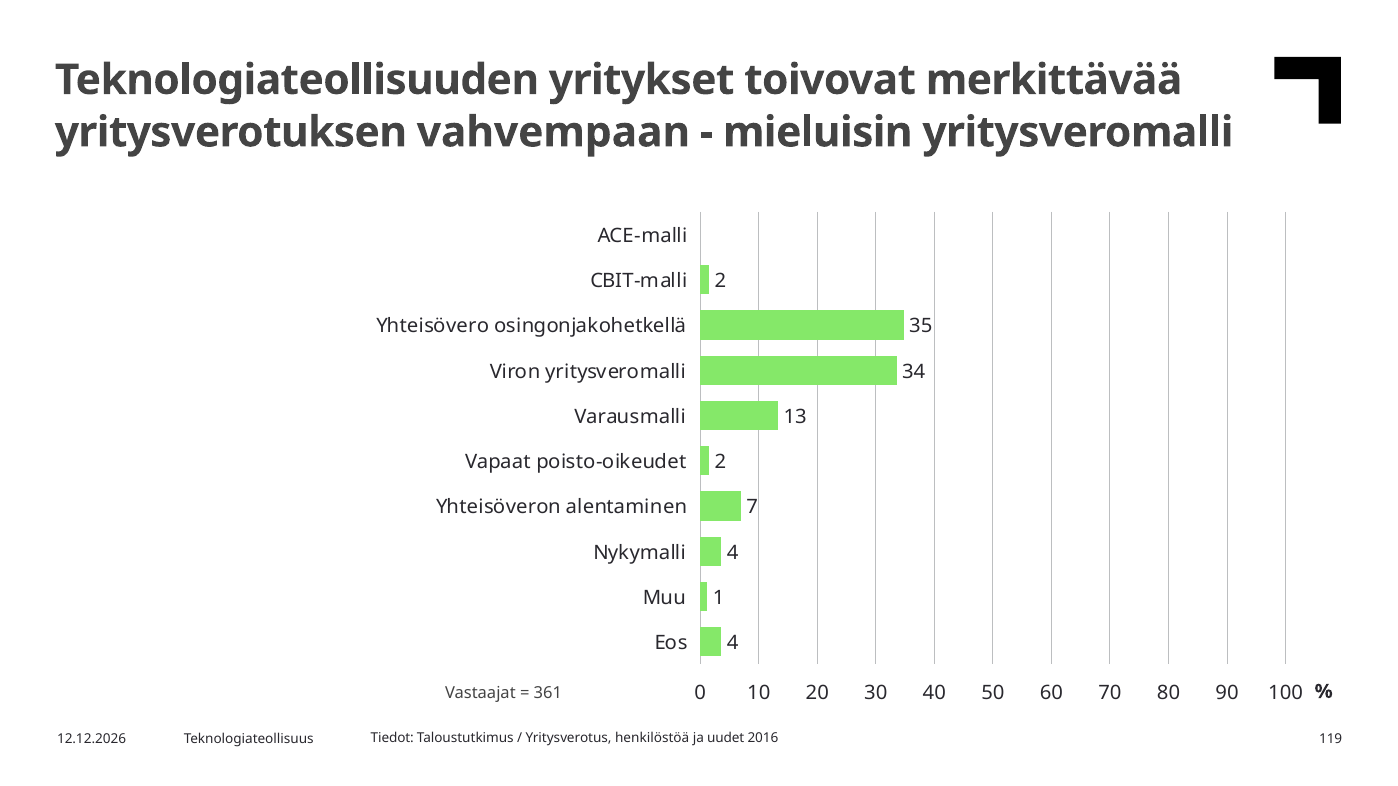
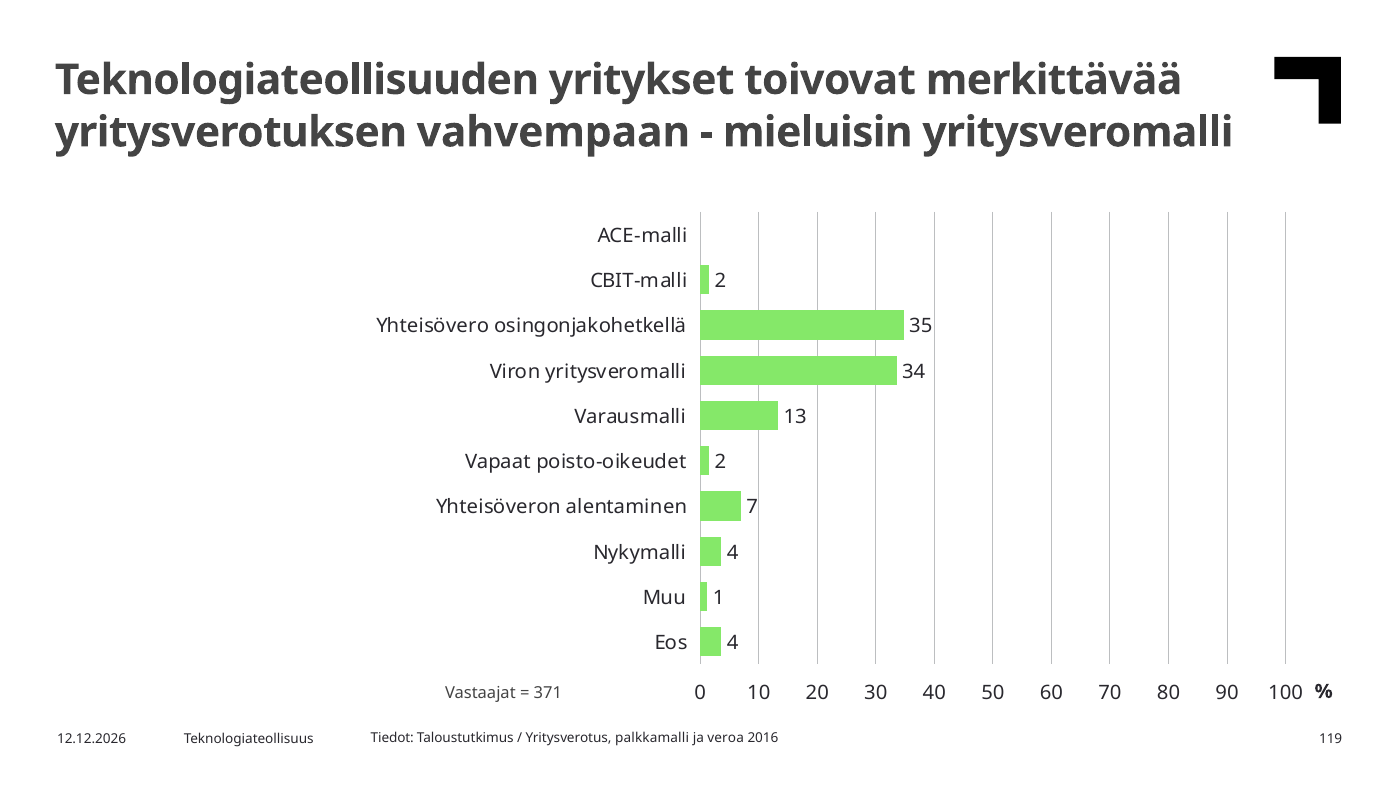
361: 361 -> 371
henkilöstöä: henkilöstöä -> palkkamalli
uudet: uudet -> veroa
